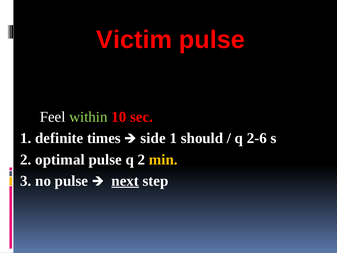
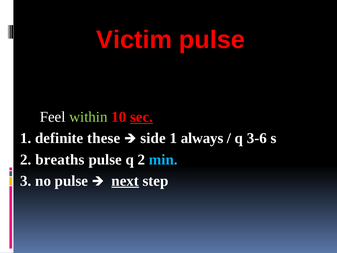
sec underline: none -> present
times: times -> these
should: should -> always
2-6: 2-6 -> 3-6
optimal: optimal -> breaths
min colour: yellow -> light blue
